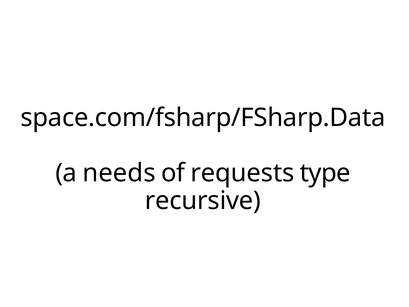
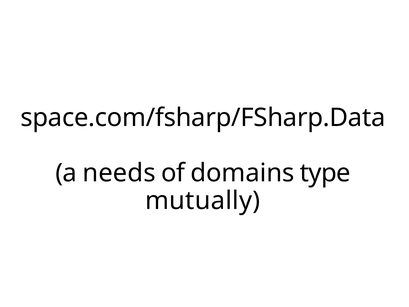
requests: requests -> domains
recursive: recursive -> mutually
